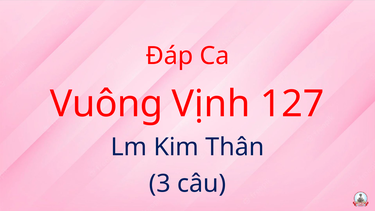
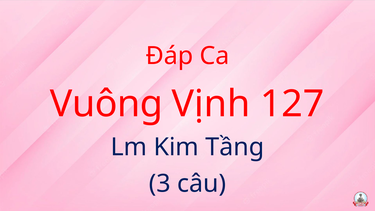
Thân: Thân -> Tầng
